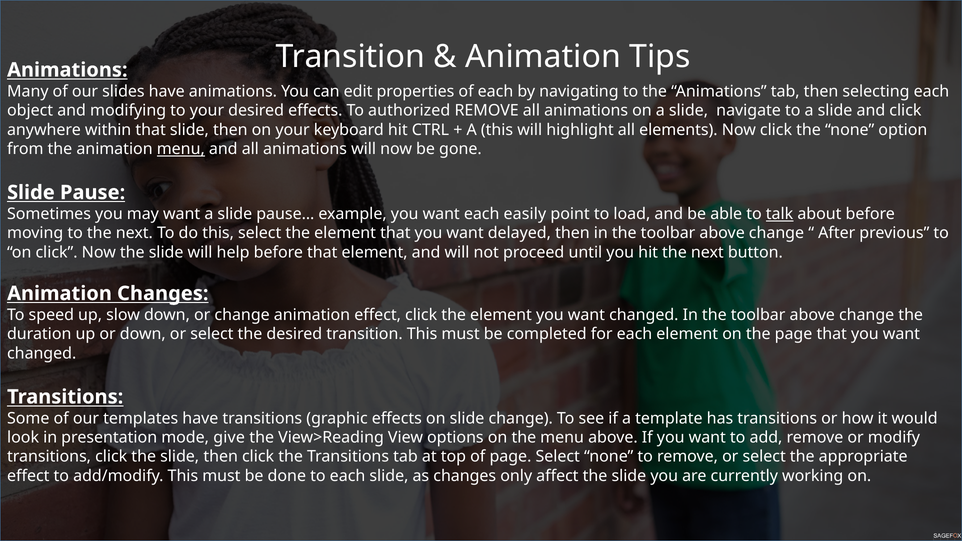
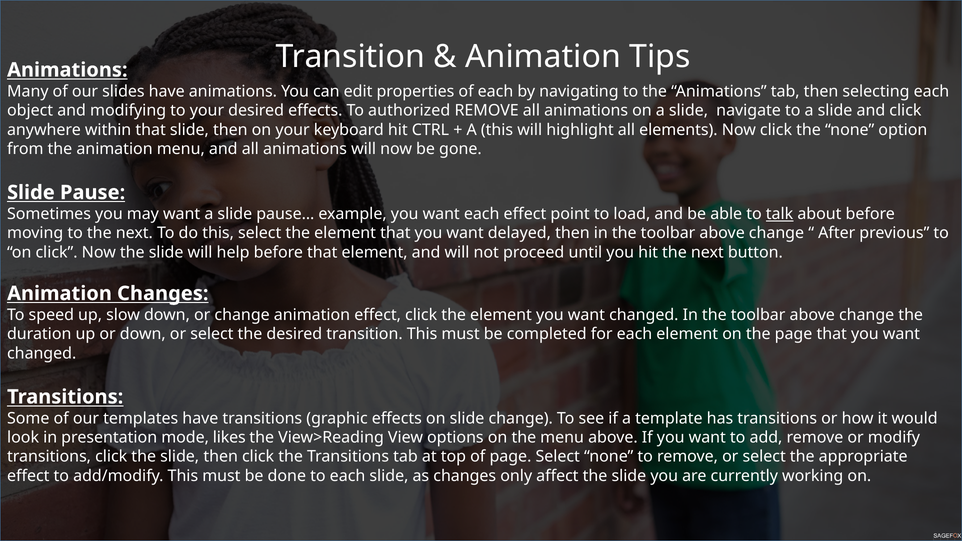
menu at (181, 149) underline: present -> none
each easily: easily -> effect
give: give -> likes
